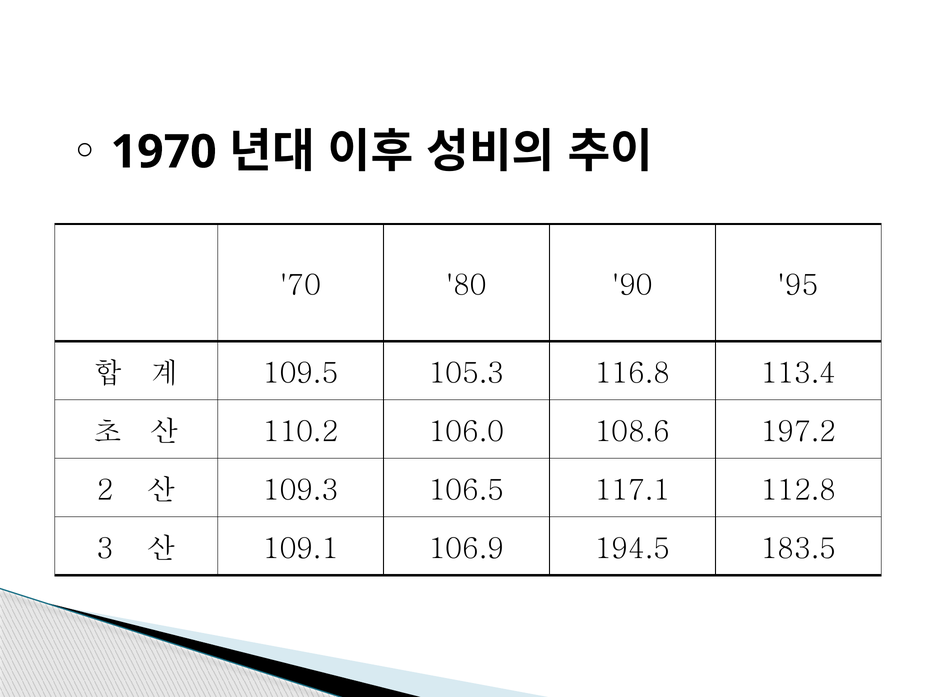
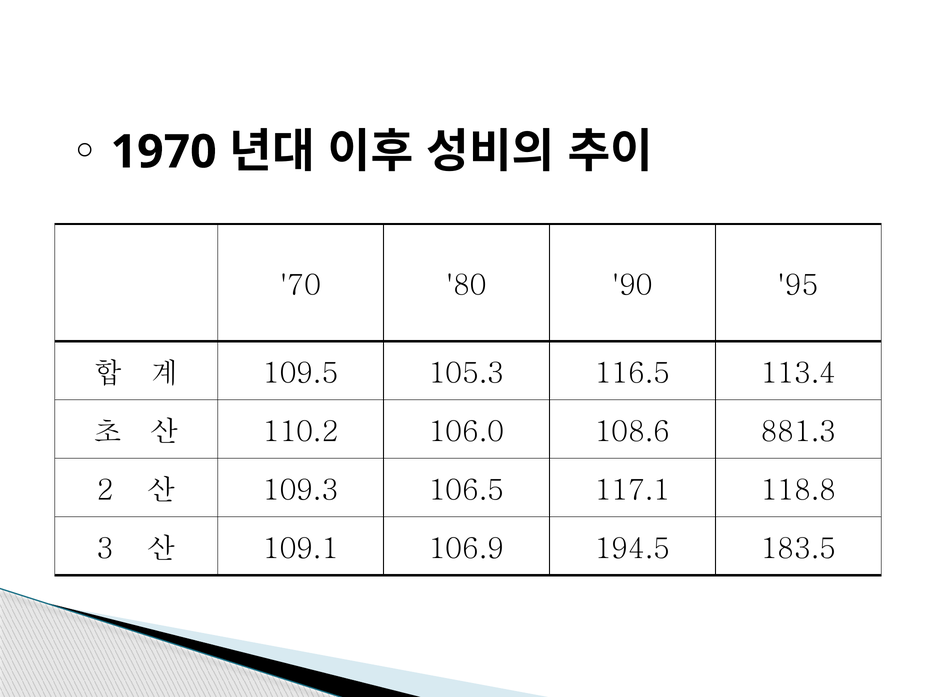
116.8: 116.8 -> 116.5
197.2: 197.2 -> 881.3
112.8: 112.8 -> 118.8
